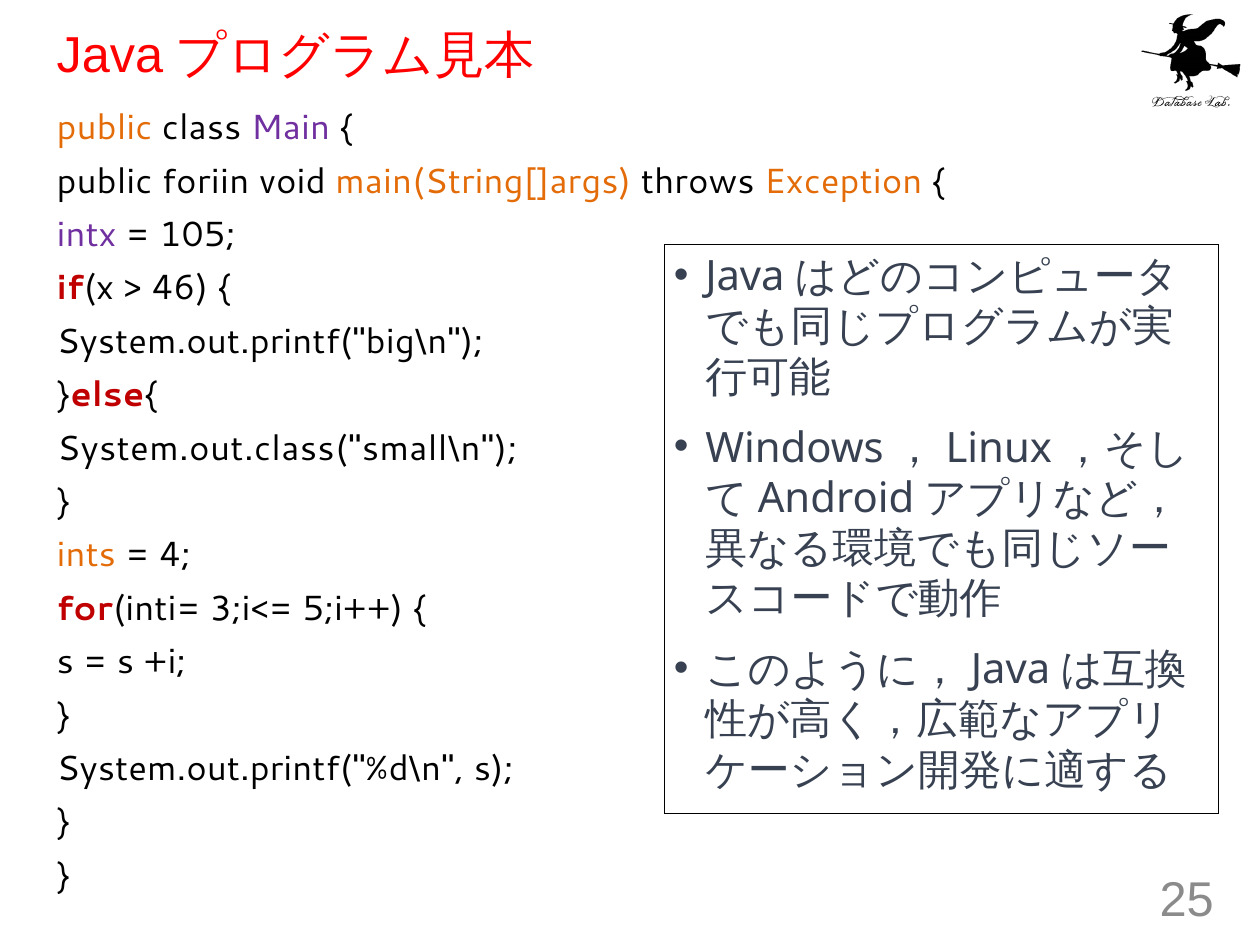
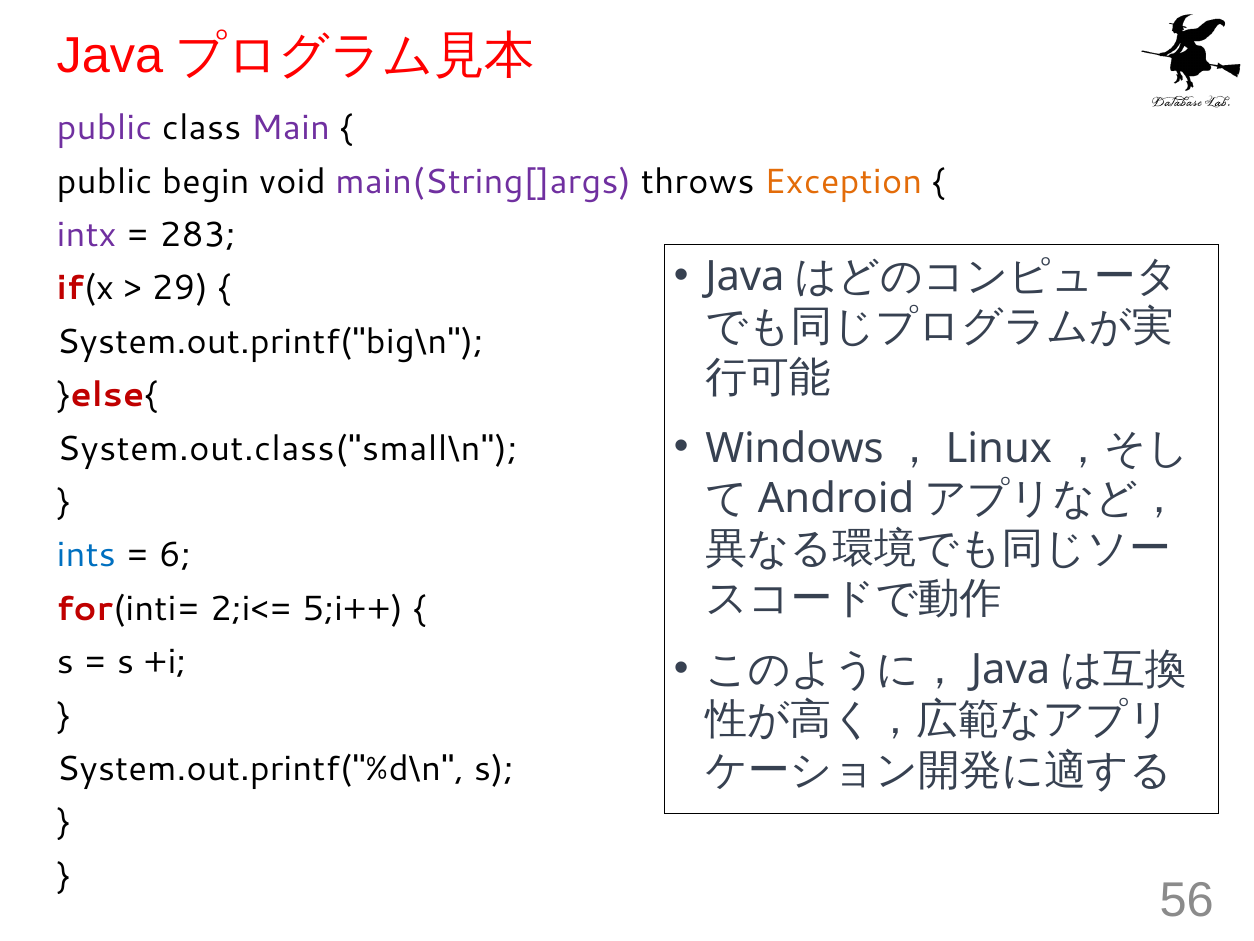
public at (105, 128) colour: orange -> purple
foriin: foriin -> begin
main(String[]args colour: orange -> purple
105: 105 -> 283
46: 46 -> 29
ints colour: orange -> blue
4: 4 -> 6
3;i<=: 3;i<= -> 2;i<=
25: 25 -> 56
